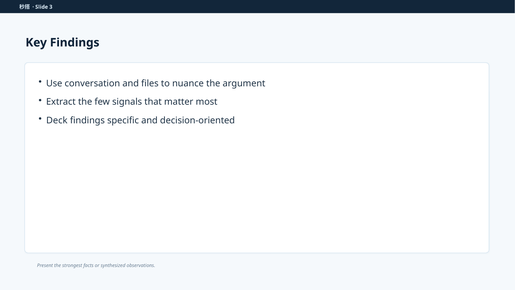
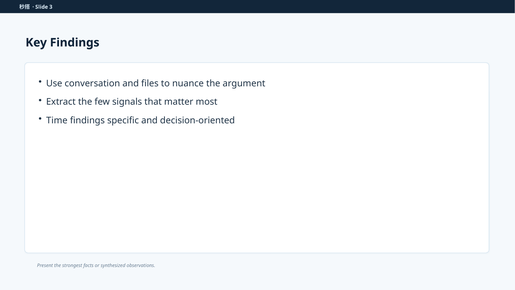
Deck: Deck -> Time
